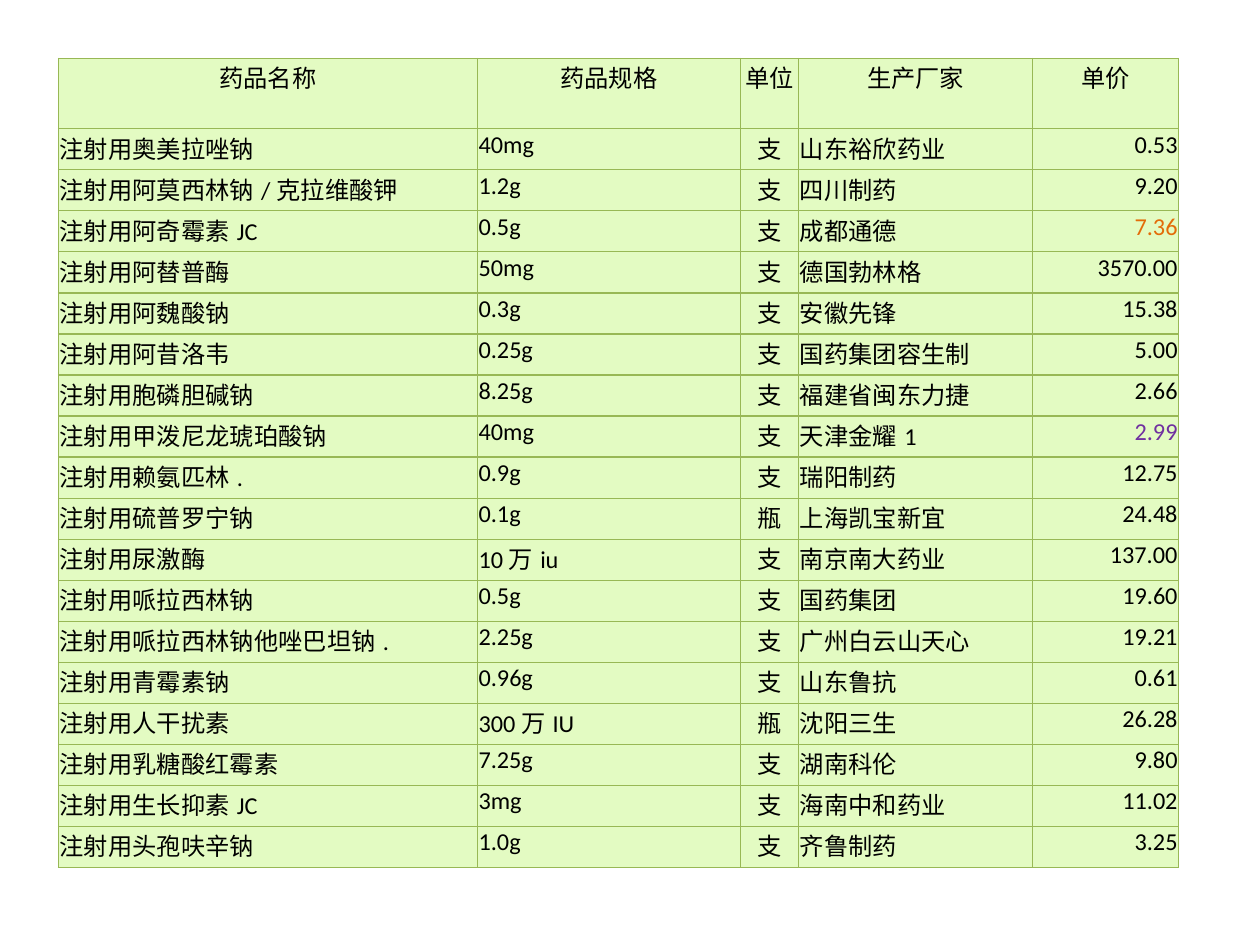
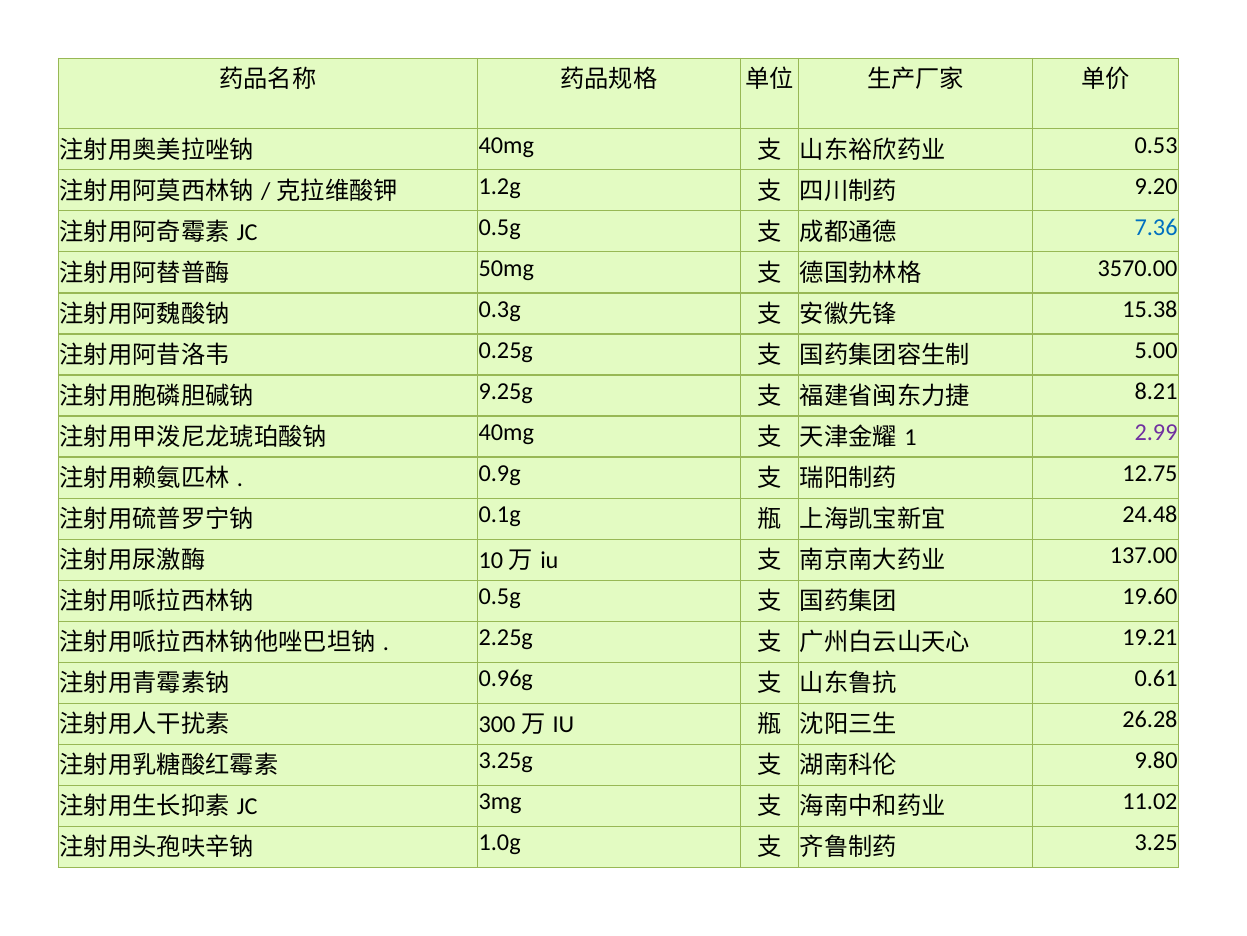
7.36 colour: orange -> blue
8.25g: 8.25g -> 9.25g
2.66: 2.66 -> 8.21
7.25g: 7.25g -> 3.25g
